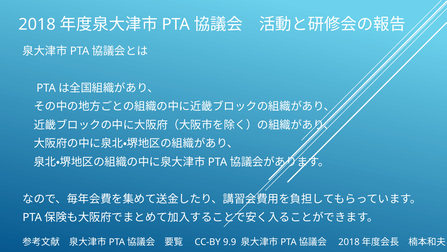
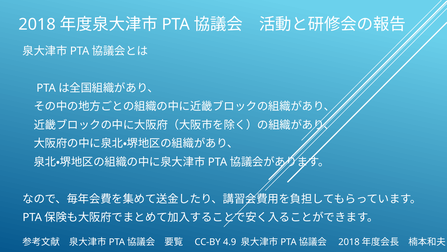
9.9: 9.9 -> 4.9
